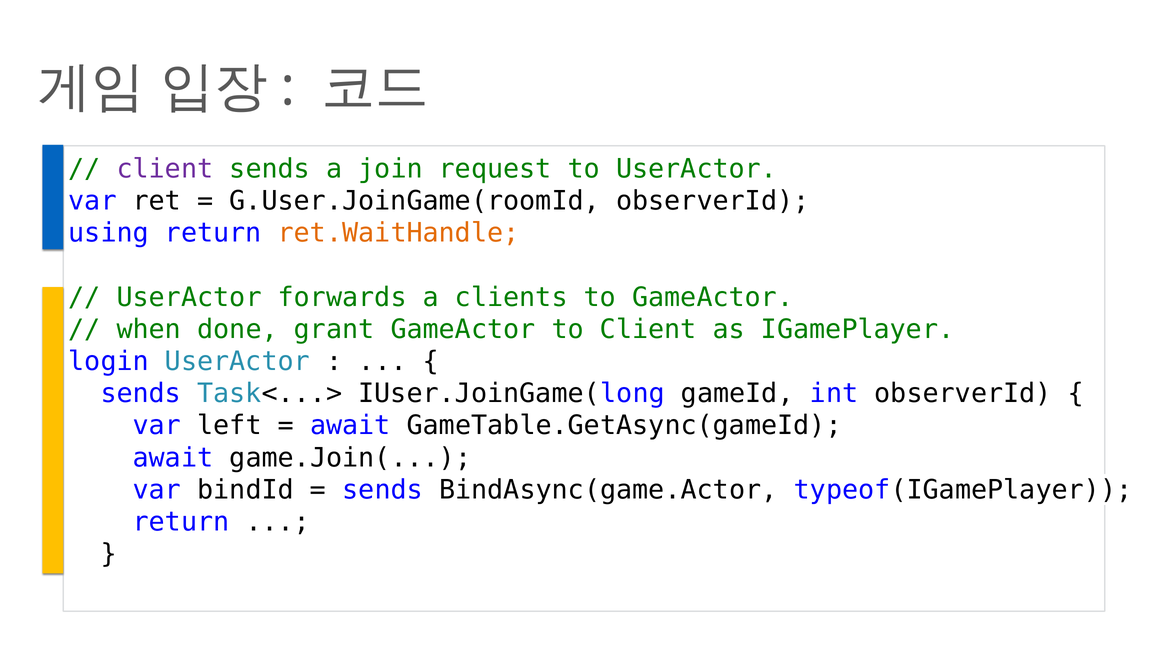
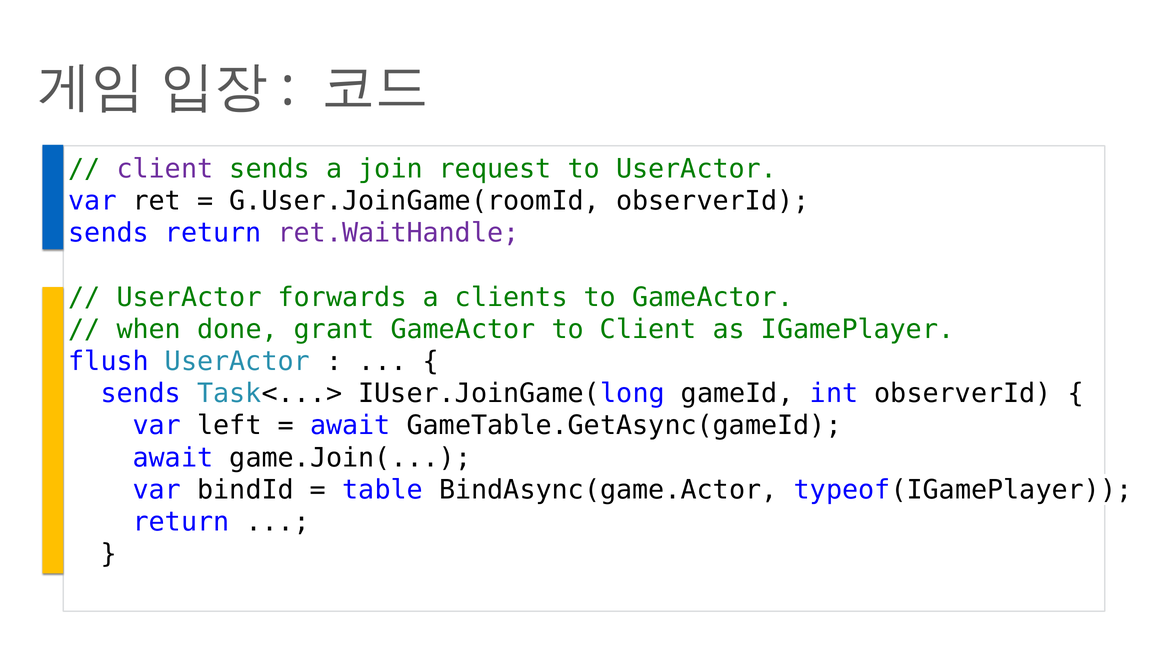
using at (109, 233): using -> sends
ret.WaitHandle colour: orange -> purple
login: login -> flush
sends at (383, 490): sends -> table
